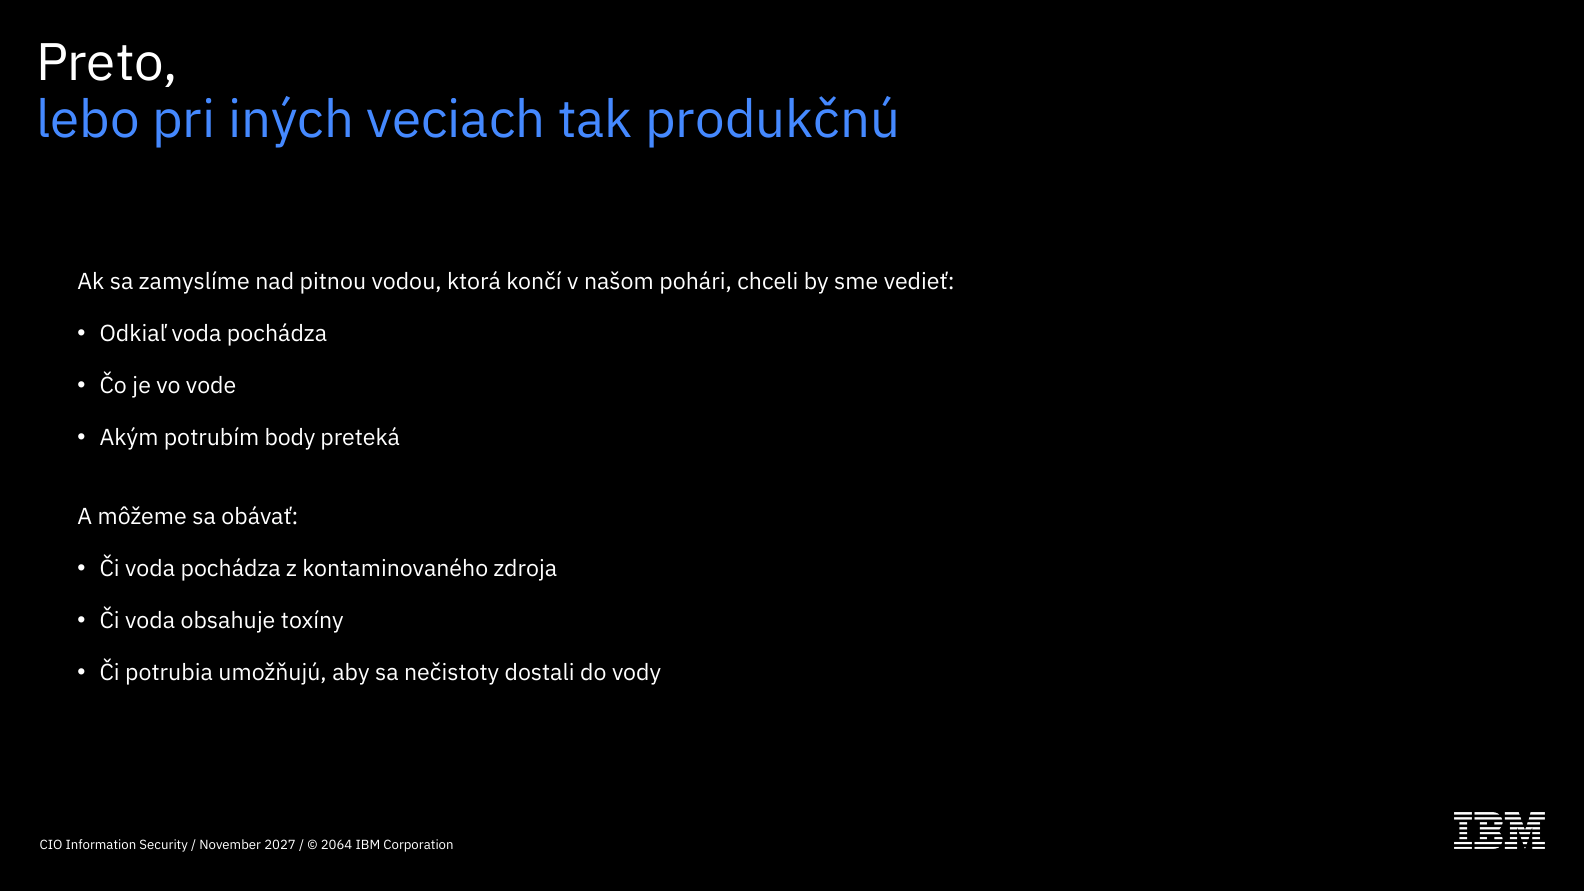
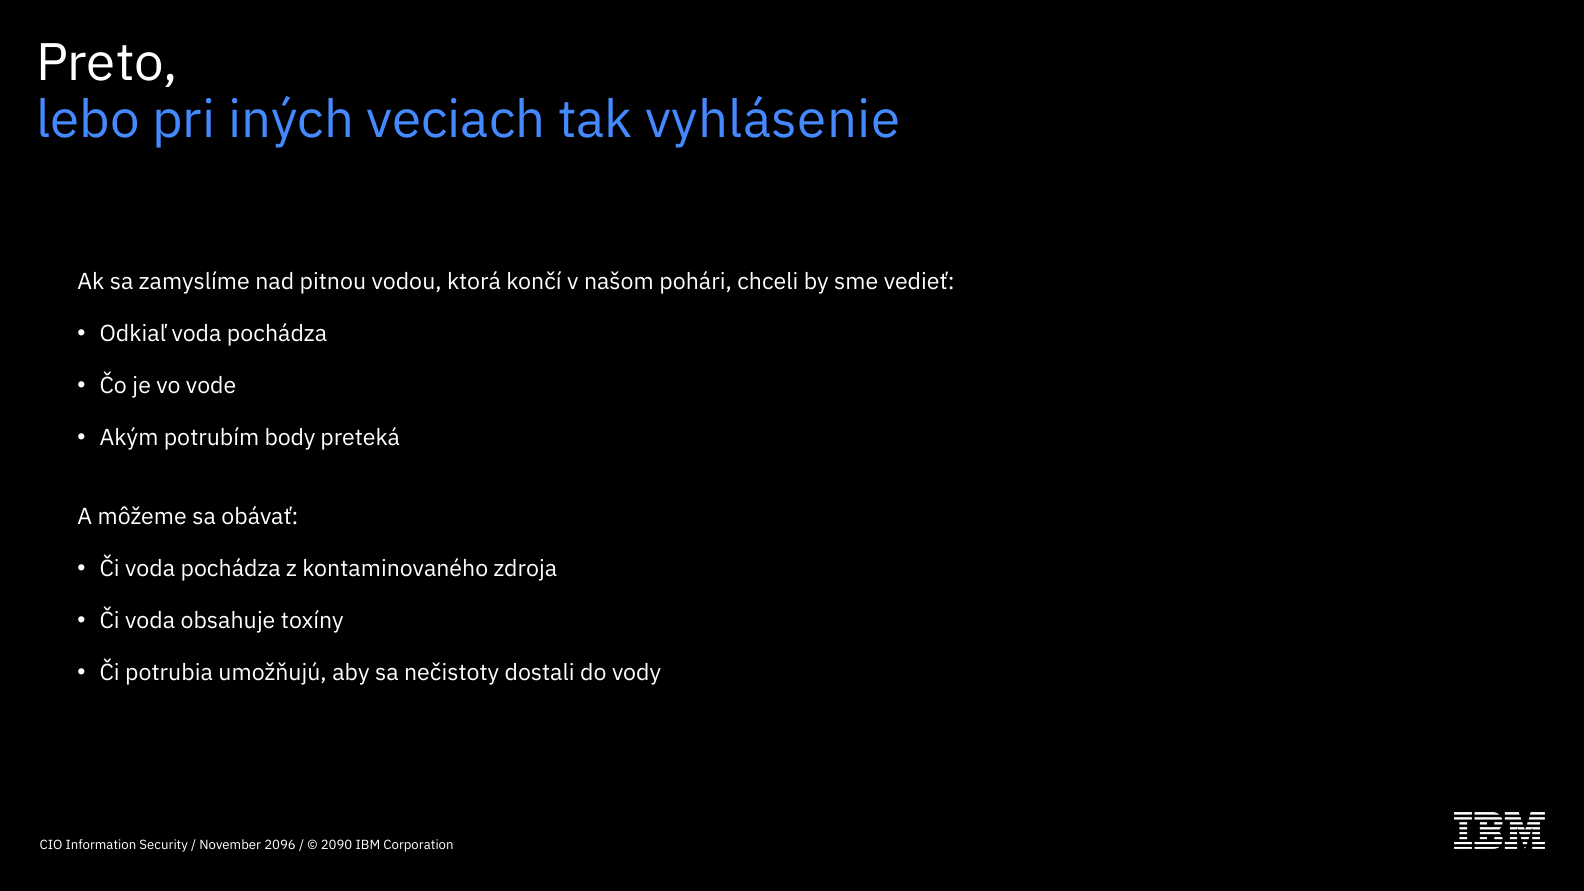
produkčnú: produkčnú -> vyhlásenie
2027: 2027 -> 2096
2064: 2064 -> 2090
